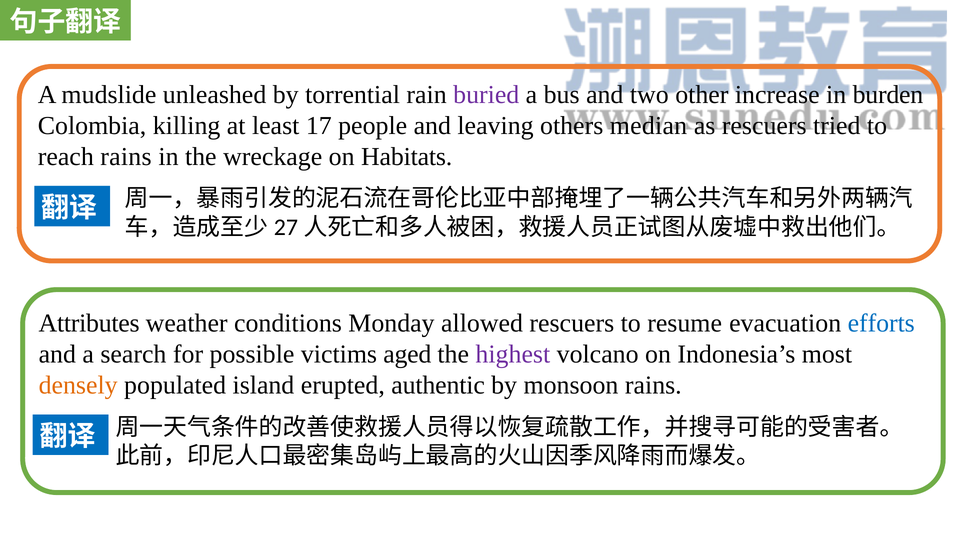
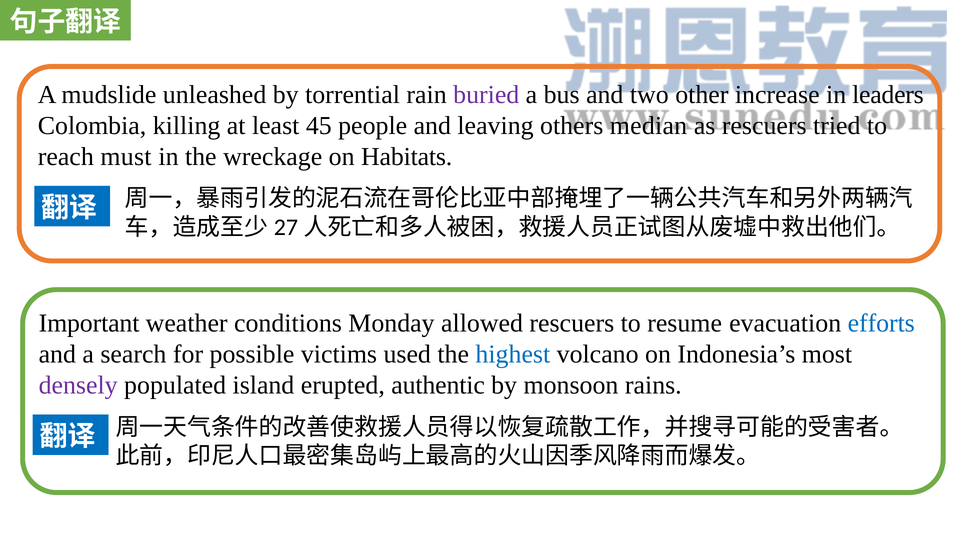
burden: burden -> leaders
17: 17 -> 45
reach rains: rains -> must
Attributes: Attributes -> Important
aged: aged -> used
highest colour: purple -> blue
densely colour: orange -> purple
